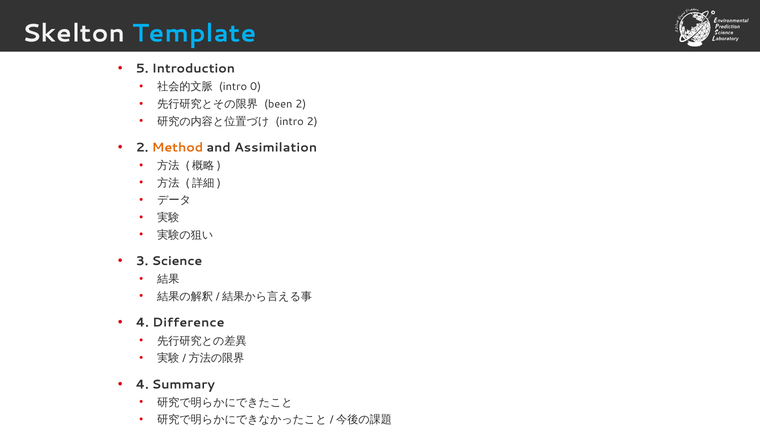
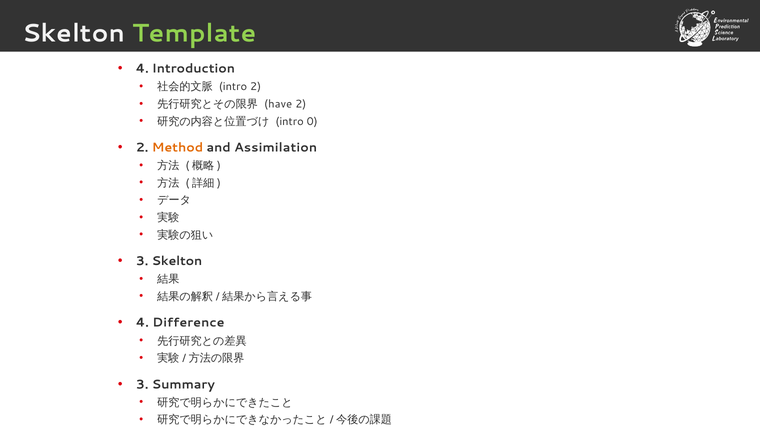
Template colour: light blue -> light green
5 at (142, 69): 5 -> 4
intro 0: 0 -> 2
been: been -> have
intro 2: 2 -> 0
3 Science: Science -> Skelton
4 at (142, 384): 4 -> 3
